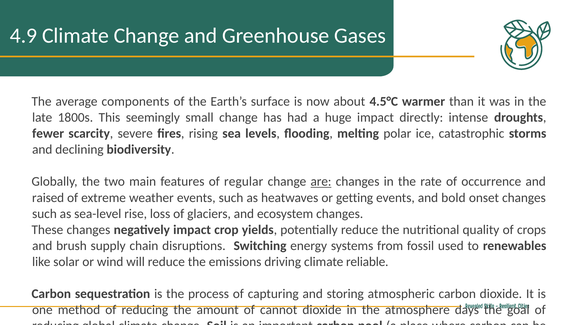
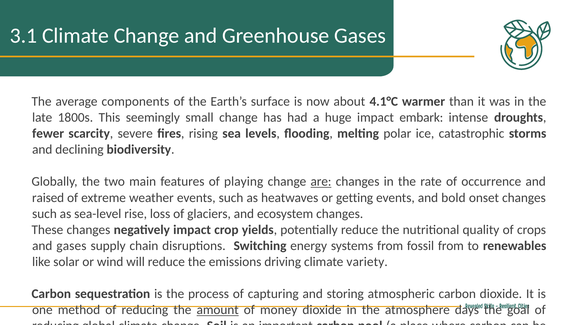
4.9: 4.9 -> 3.1
4.5°C: 4.5°C -> 4.1°C
directly: directly -> embark
regular: regular -> playing
and brush: brush -> gases
fossil used: used -> from
reliable: reliable -> variety
amount underline: none -> present
cannot: cannot -> money
